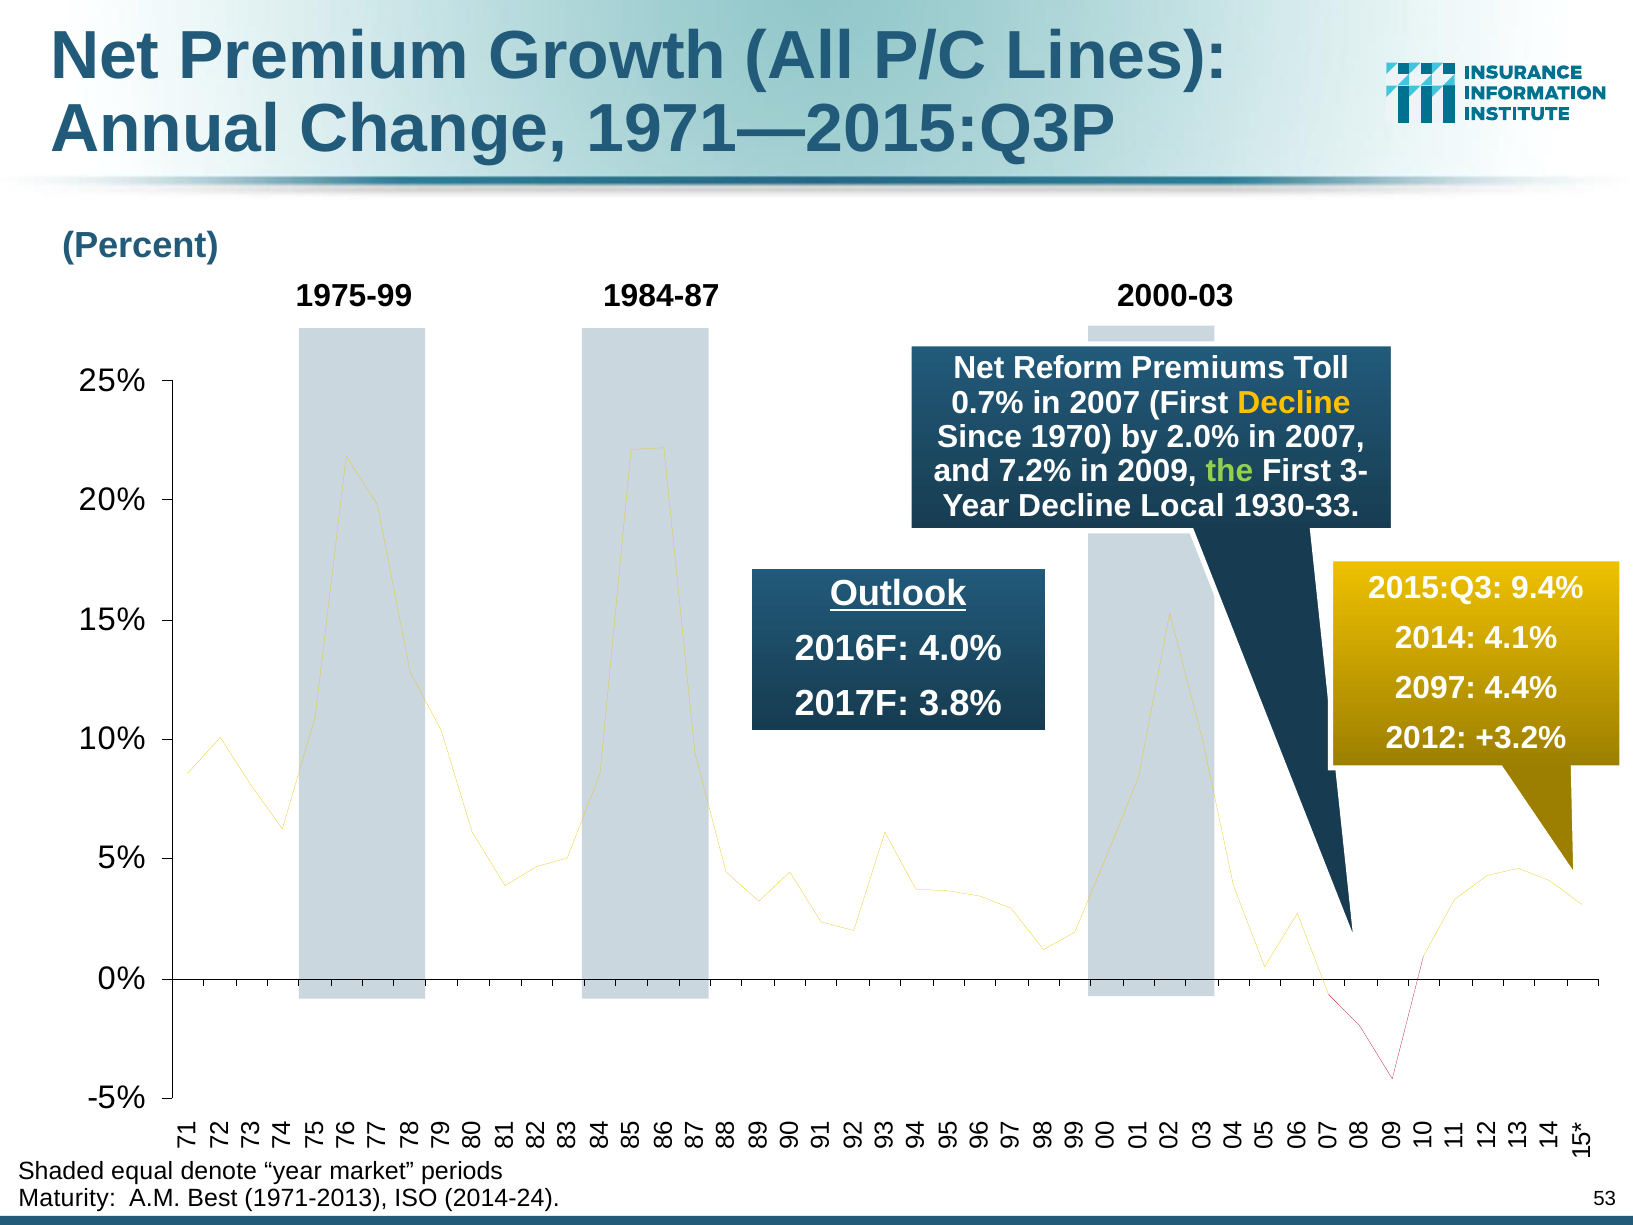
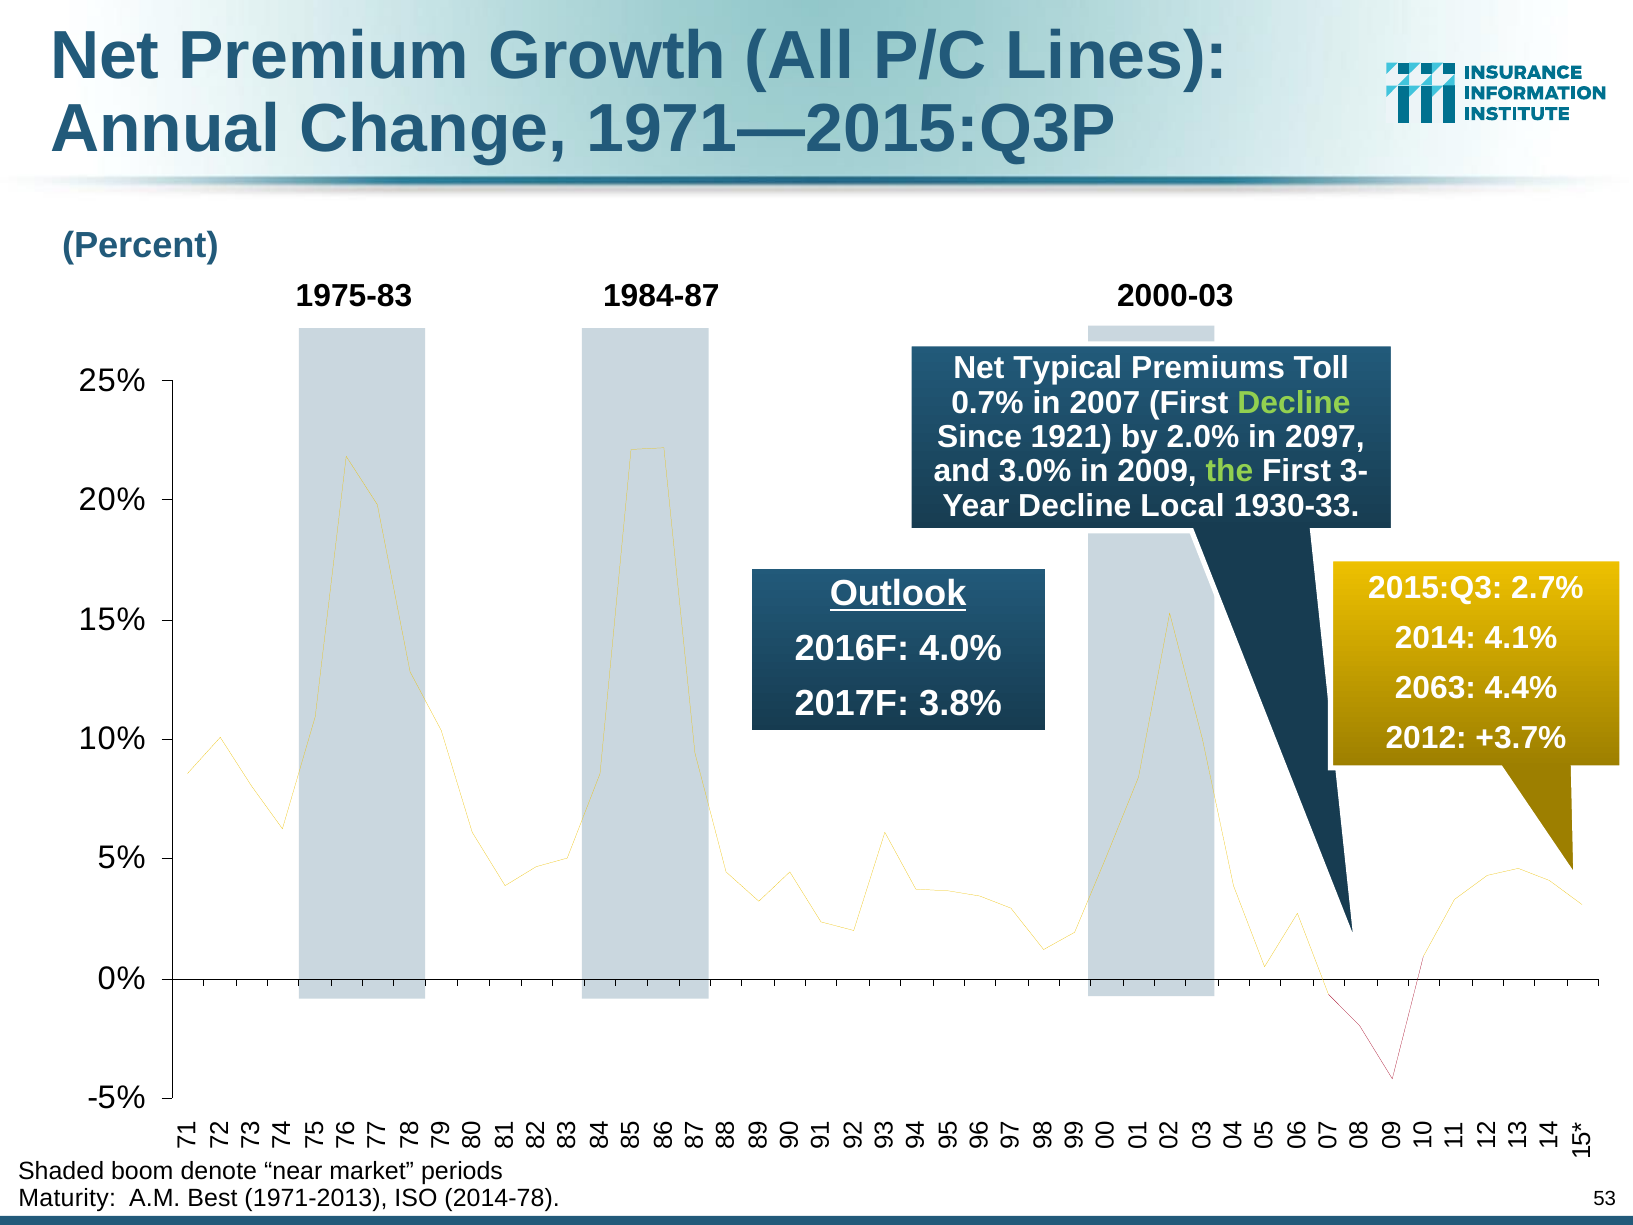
1975-99: 1975-99 -> 1975-83
Reform: Reform -> Typical
Decline at (1294, 403) colour: yellow -> light green
1970: 1970 -> 1921
2.0% in 2007: 2007 -> 2097
7.2%: 7.2% -> 3.0%
9.4%: 9.4% -> 2.7%
2097: 2097 -> 2063
+3.2%: +3.2% -> +3.7%
equal: equal -> boom
denote year: year -> near
2014-24: 2014-24 -> 2014-78
